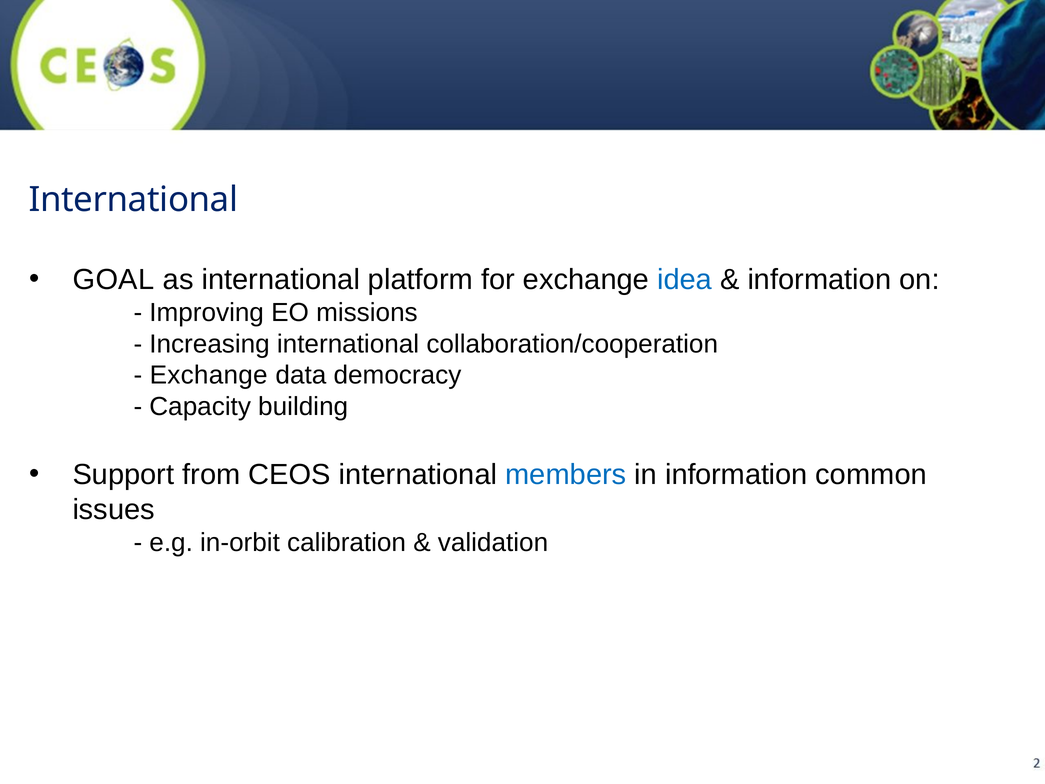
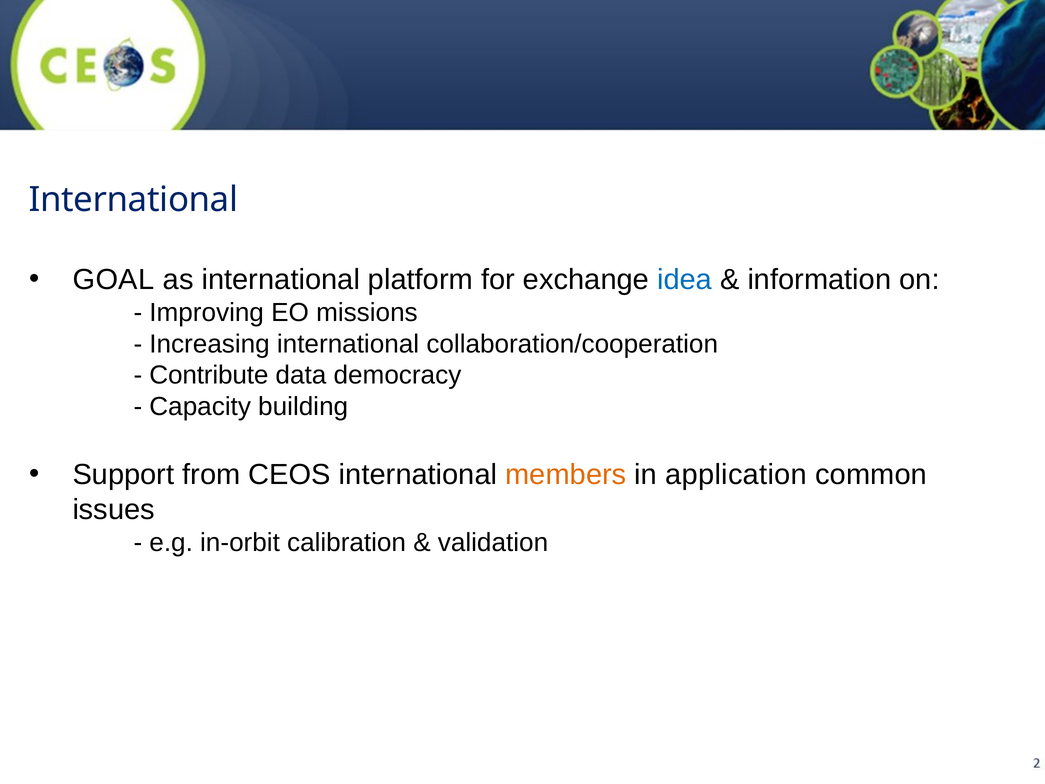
Exchange at (209, 375): Exchange -> Contribute
members colour: blue -> orange
in information: information -> application
